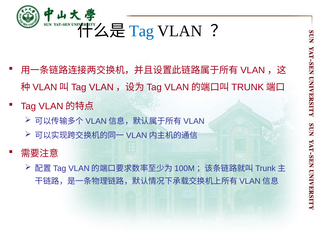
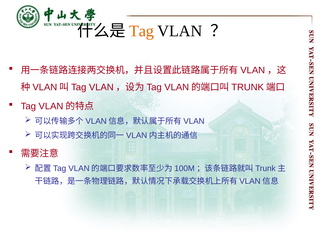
Tag at (142, 31) colour: blue -> orange
